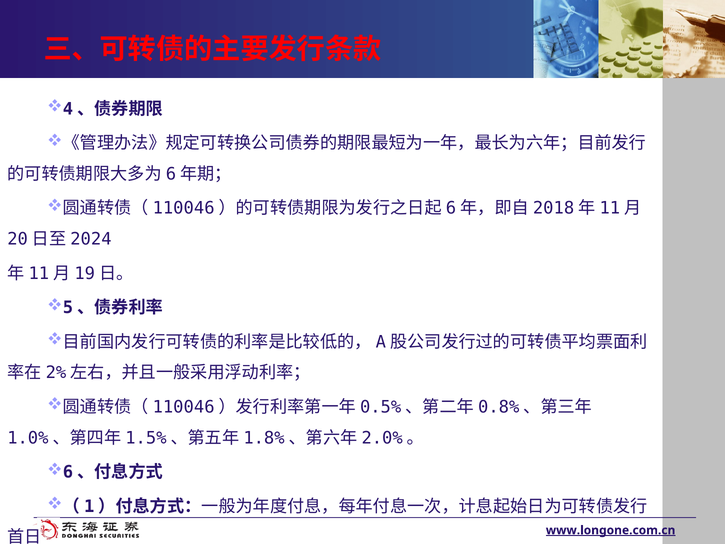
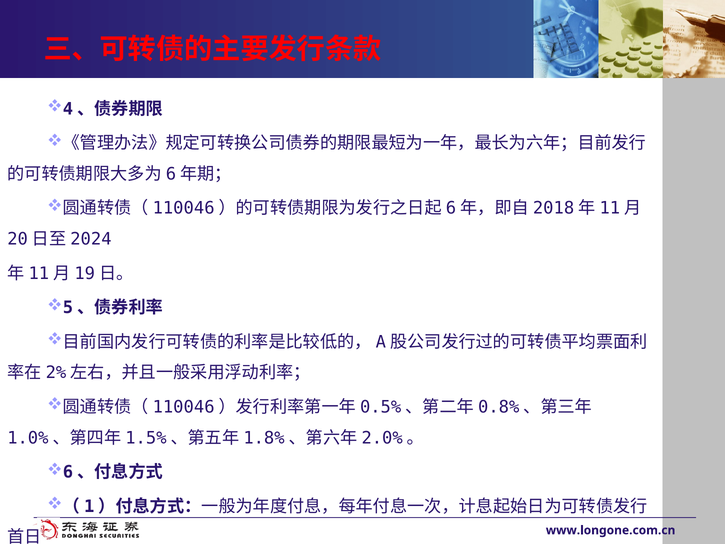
www.longone.com.cn underline: present -> none
